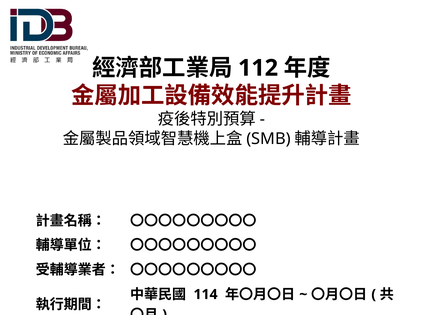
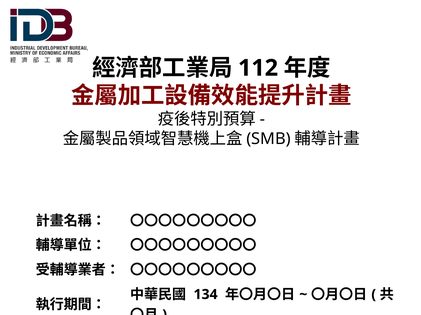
114: 114 -> 134
